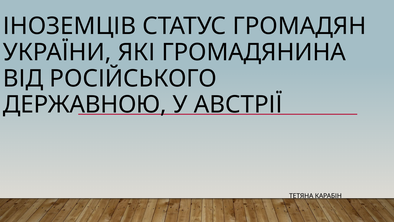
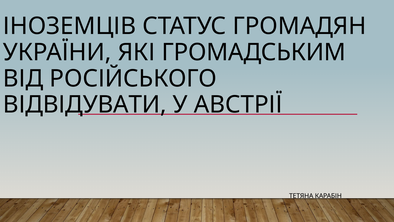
ГРОМАДЯНИНА: ГРОМАДЯНИНА -> ГРОМАДСЬКИМ
ДЕРЖАВНОЮ: ДЕРЖАВНОЮ -> ВІДВІДУВАТИ
